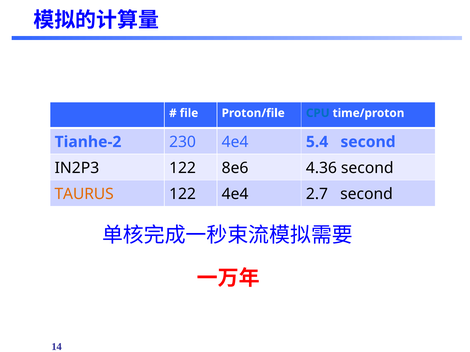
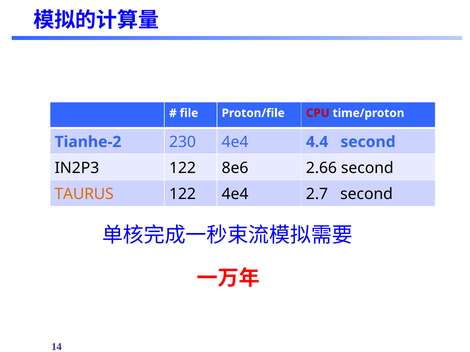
CPU colour: blue -> red
5.4: 5.4 -> 4.4
4.36: 4.36 -> 2.66
